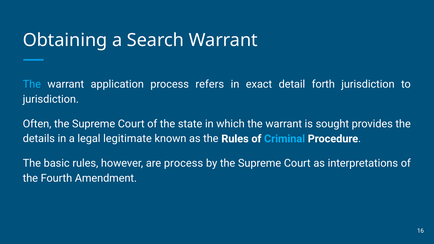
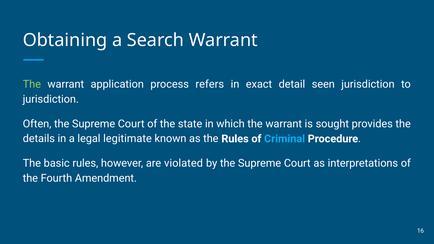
The at (32, 84) colour: light blue -> light green
forth: forth -> seen
are process: process -> violated
